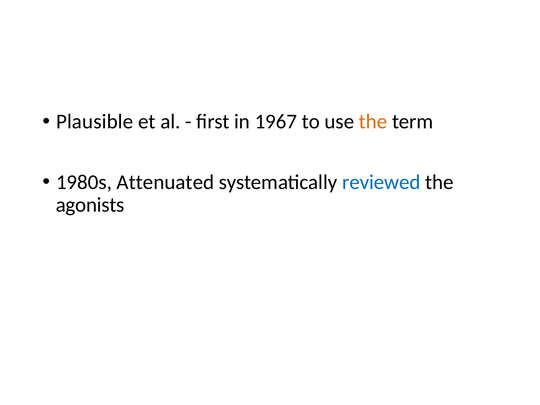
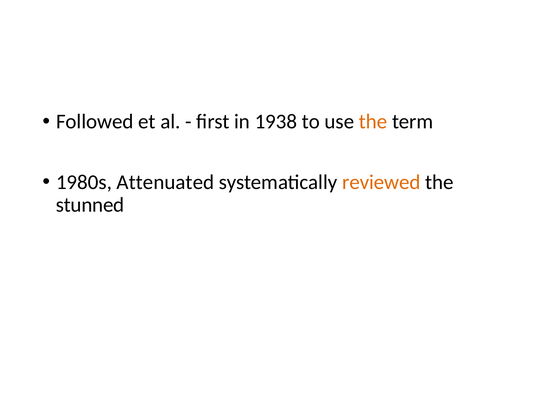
Plausible: Plausible -> Followed
1967: 1967 -> 1938
reviewed colour: blue -> orange
agonists: agonists -> stunned
